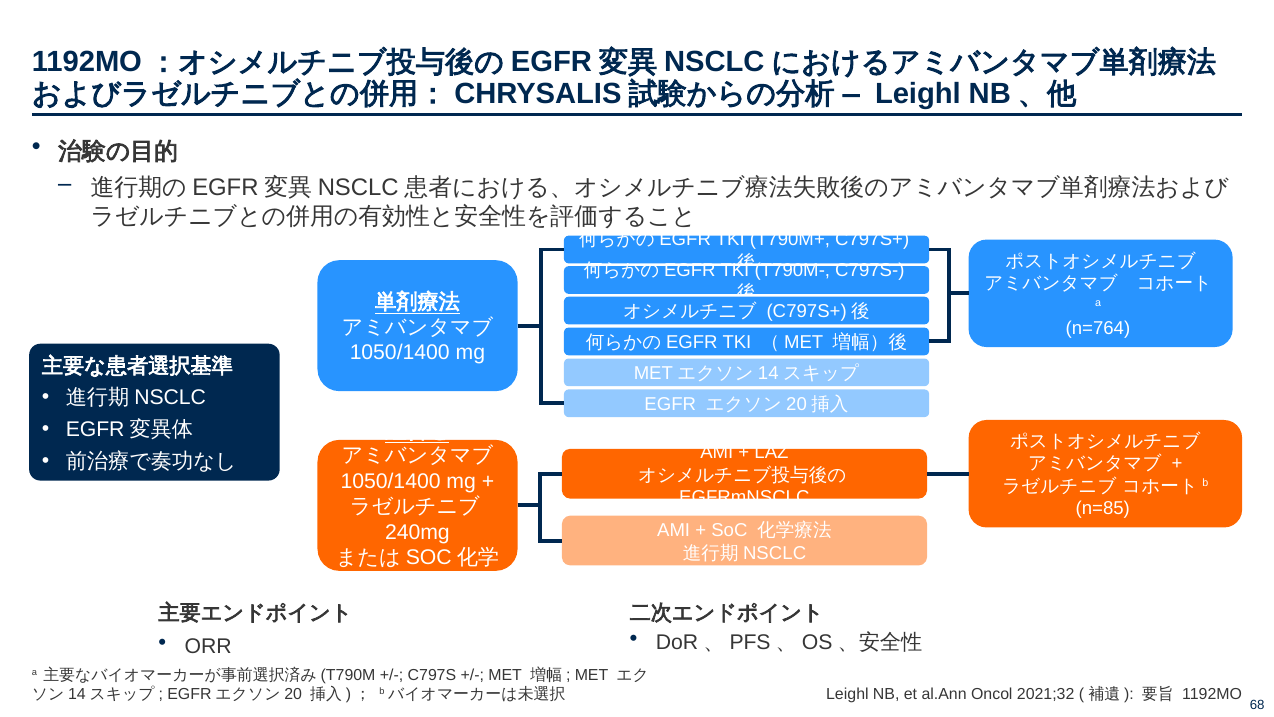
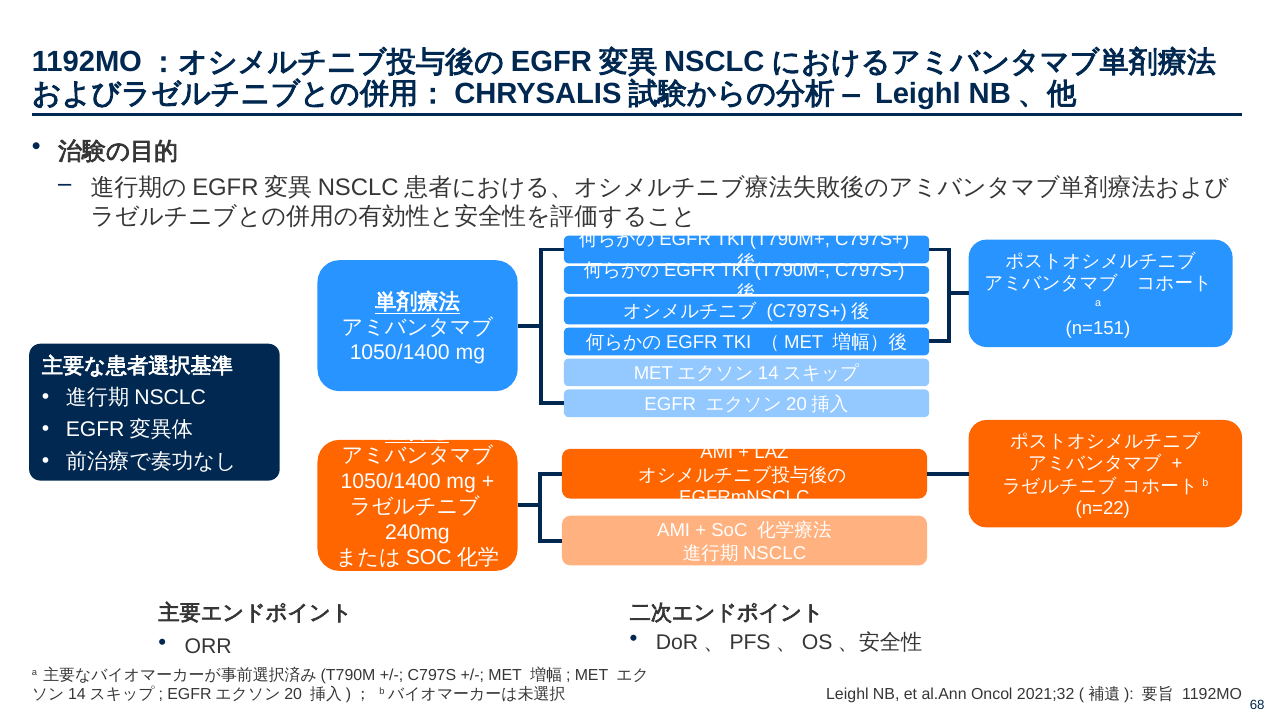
n=764: n=764 -> n=151
n=85: n=85 -> n=22
